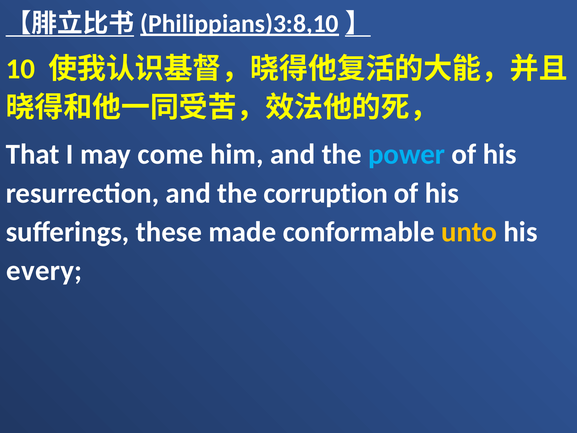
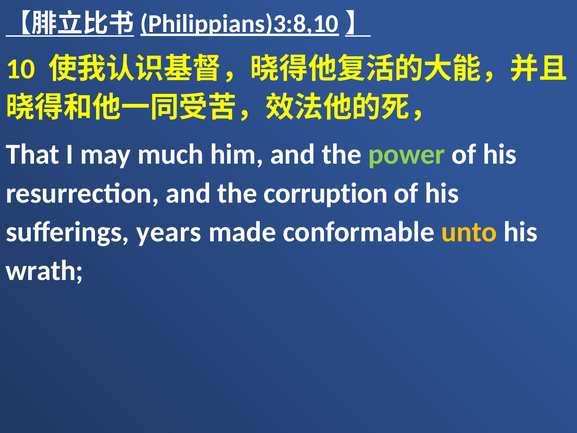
come: come -> much
power colour: light blue -> light green
these: these -> years
every: every -> wrath
